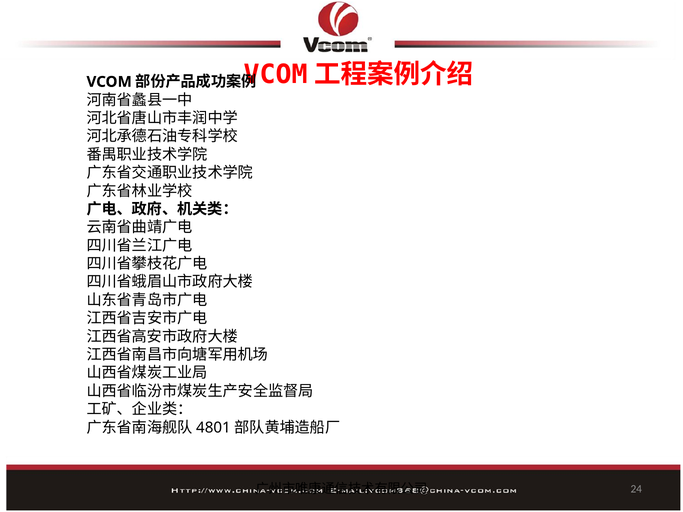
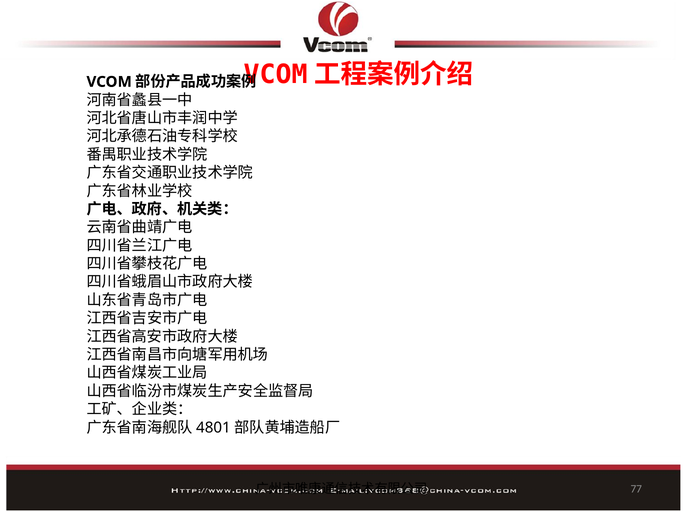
24: 24 -> 77
